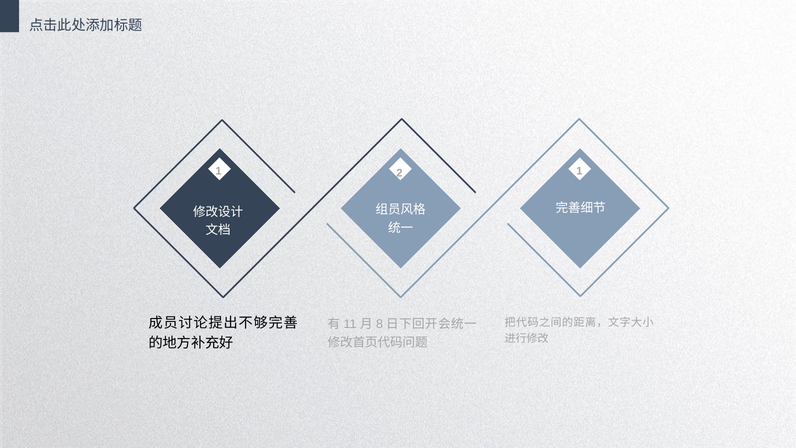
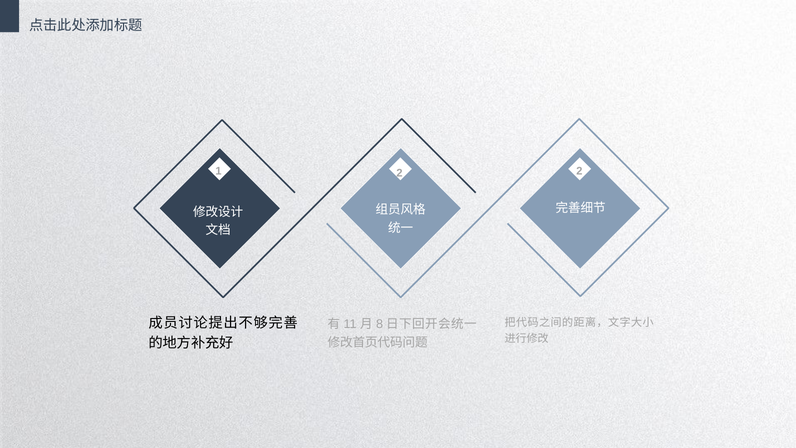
2 1: 1 -> 2
